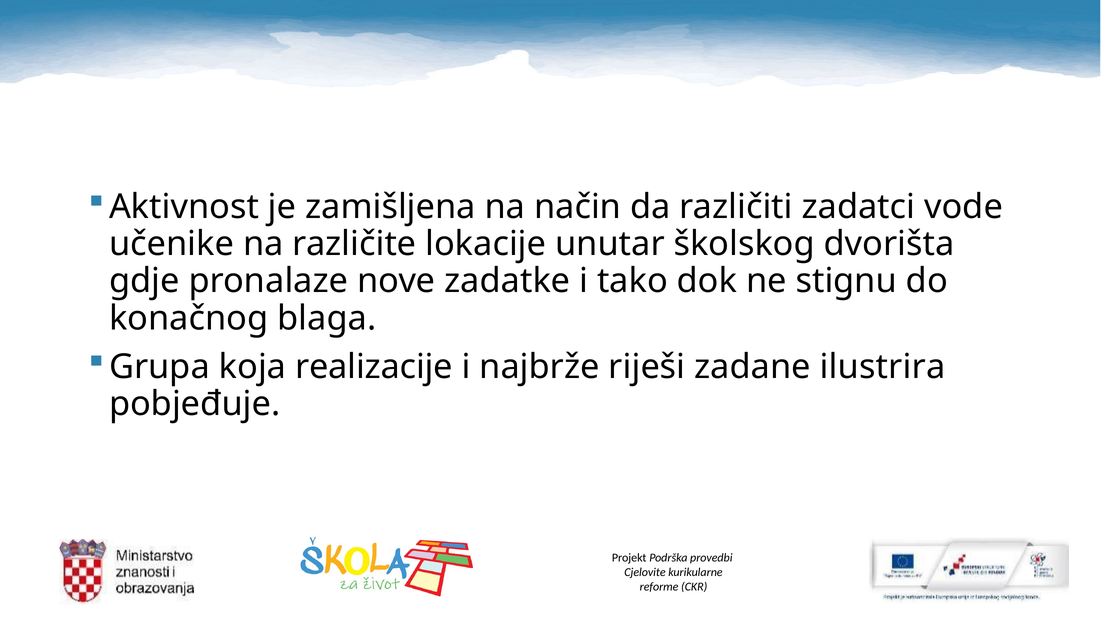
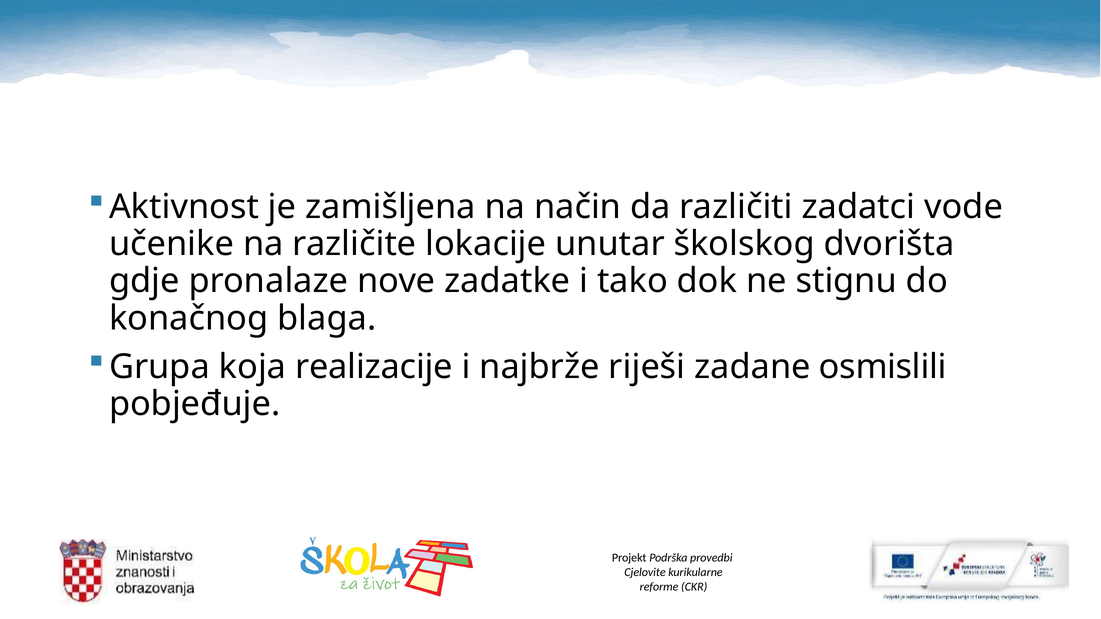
ilustrira: ilustrira -> osmislili
